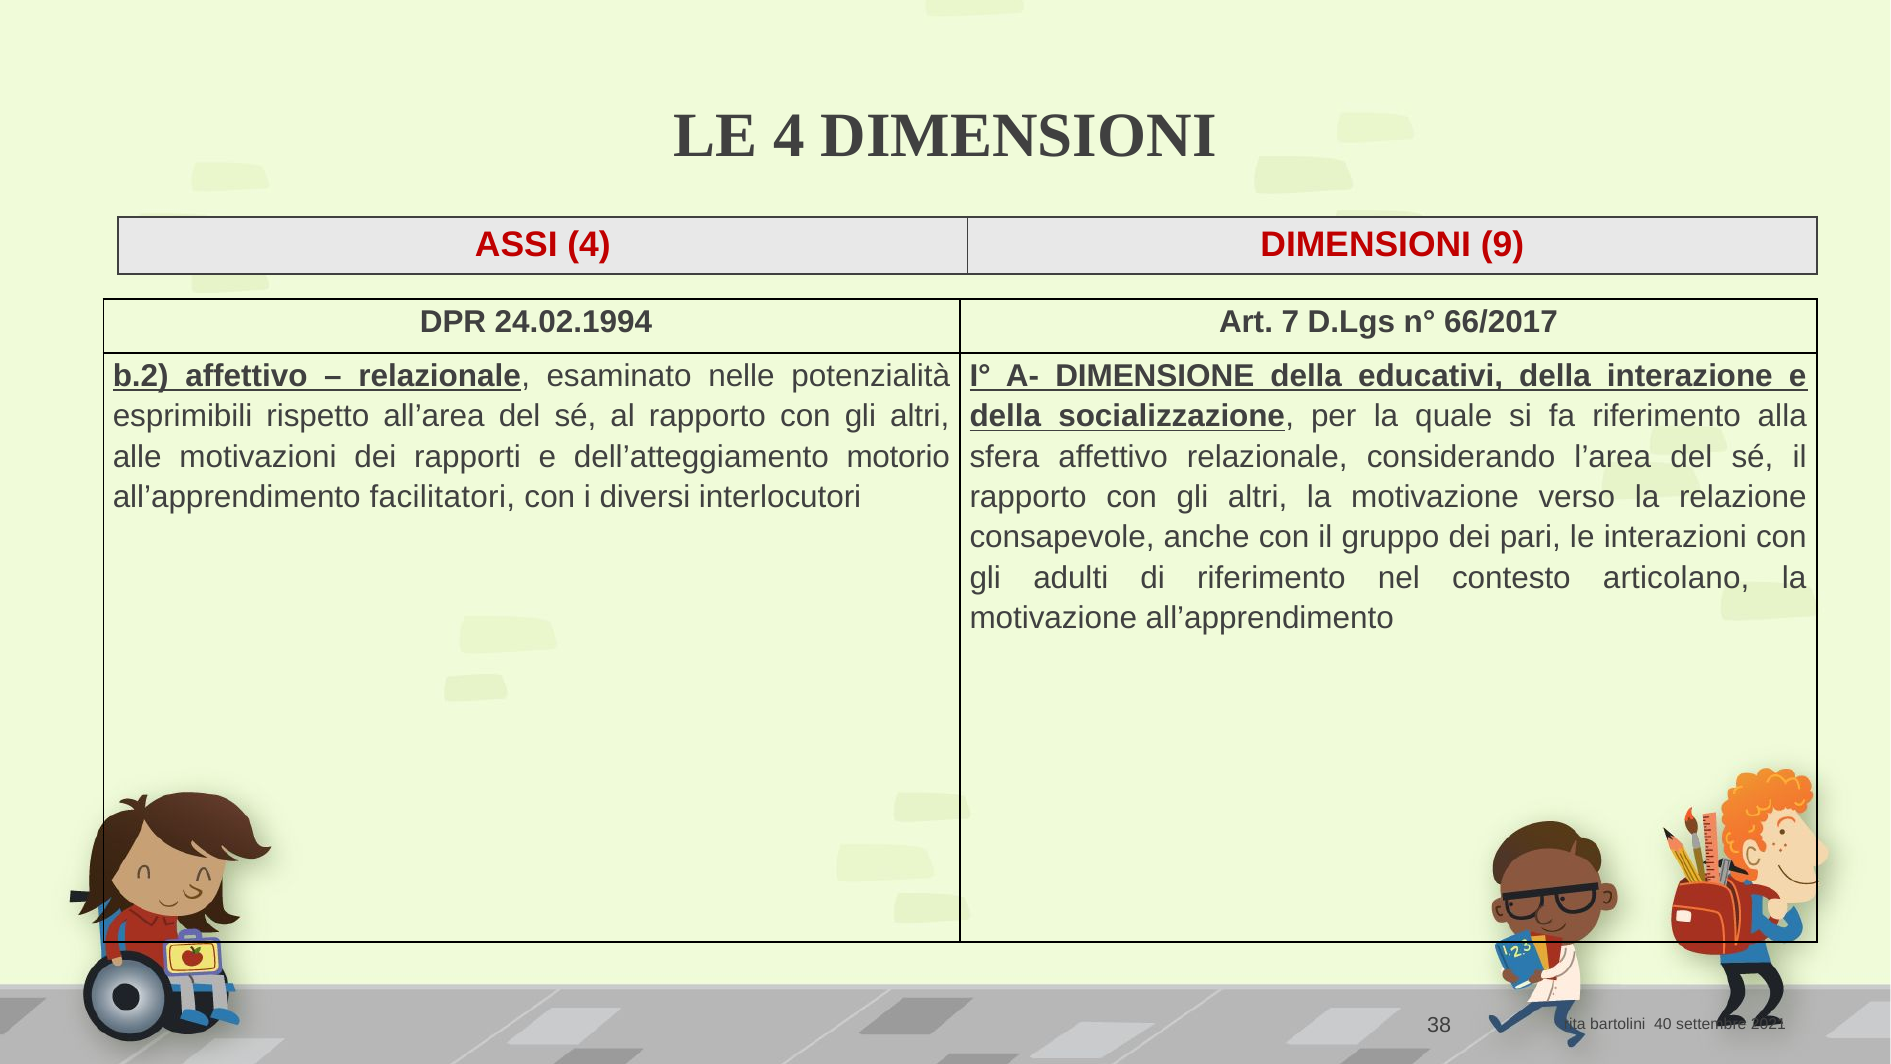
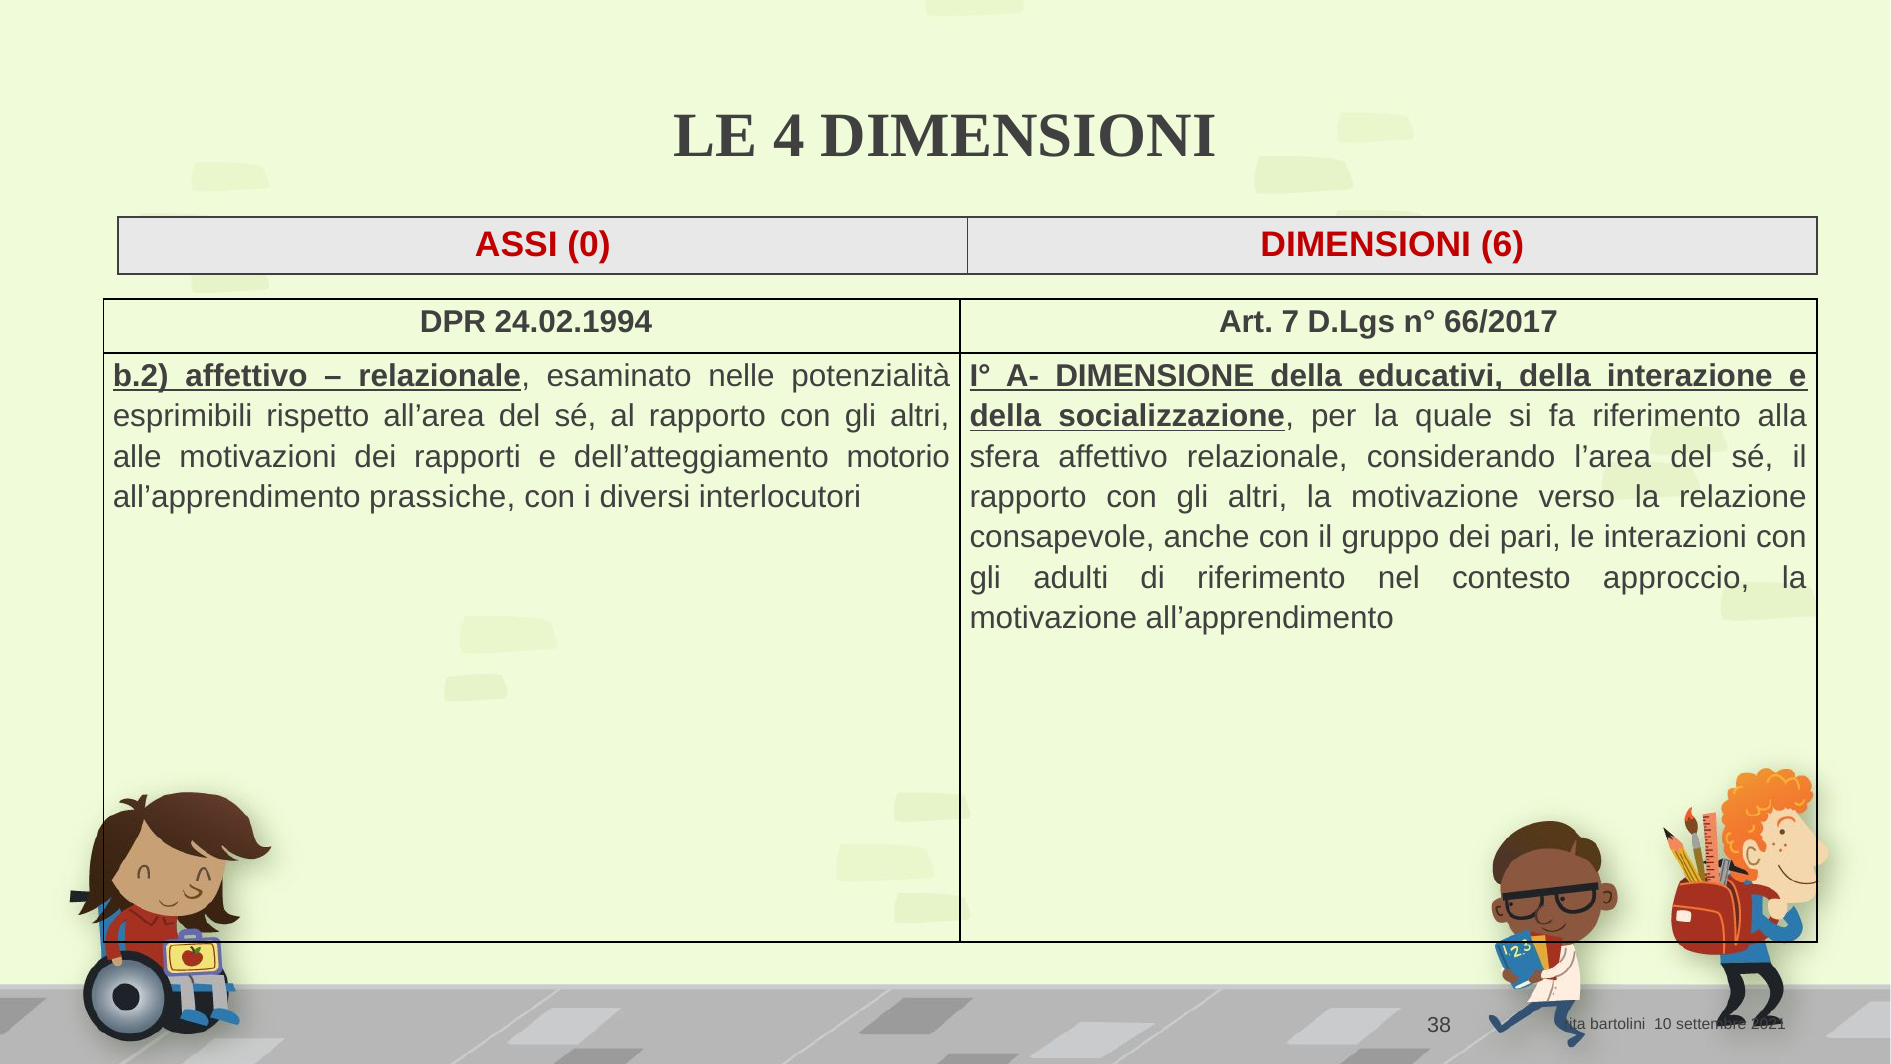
ASSI 4: 4 -> 0
9: 9 -> 6
facilitatori: facilitatori -> prassiche
articolano: articolano -> approccio
40: 40 -> 10
